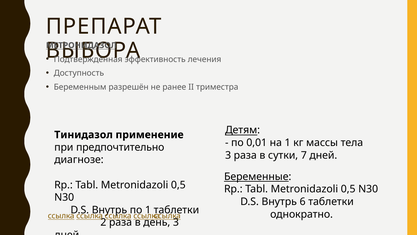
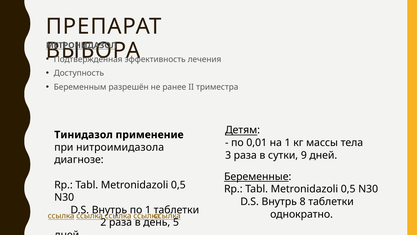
предпочтительно: предпочтительно -> нитроимидазола
7: 7 -> 9
6: 6 -> 8
день 3: 3 -> 5
